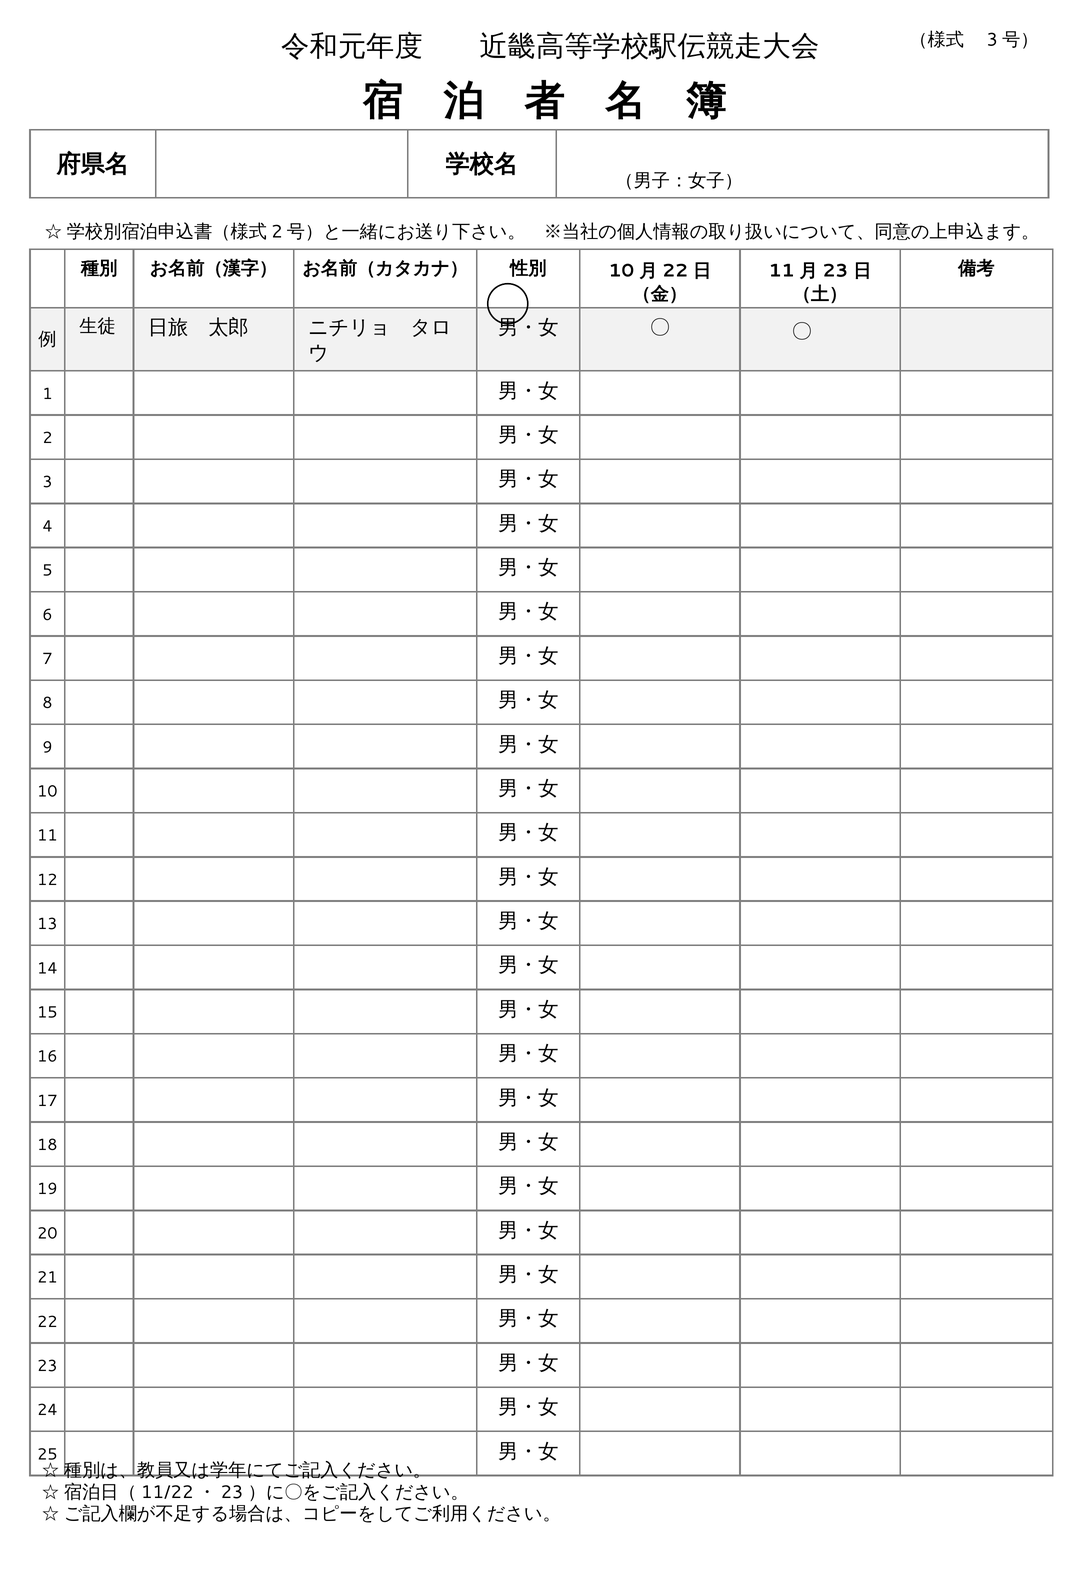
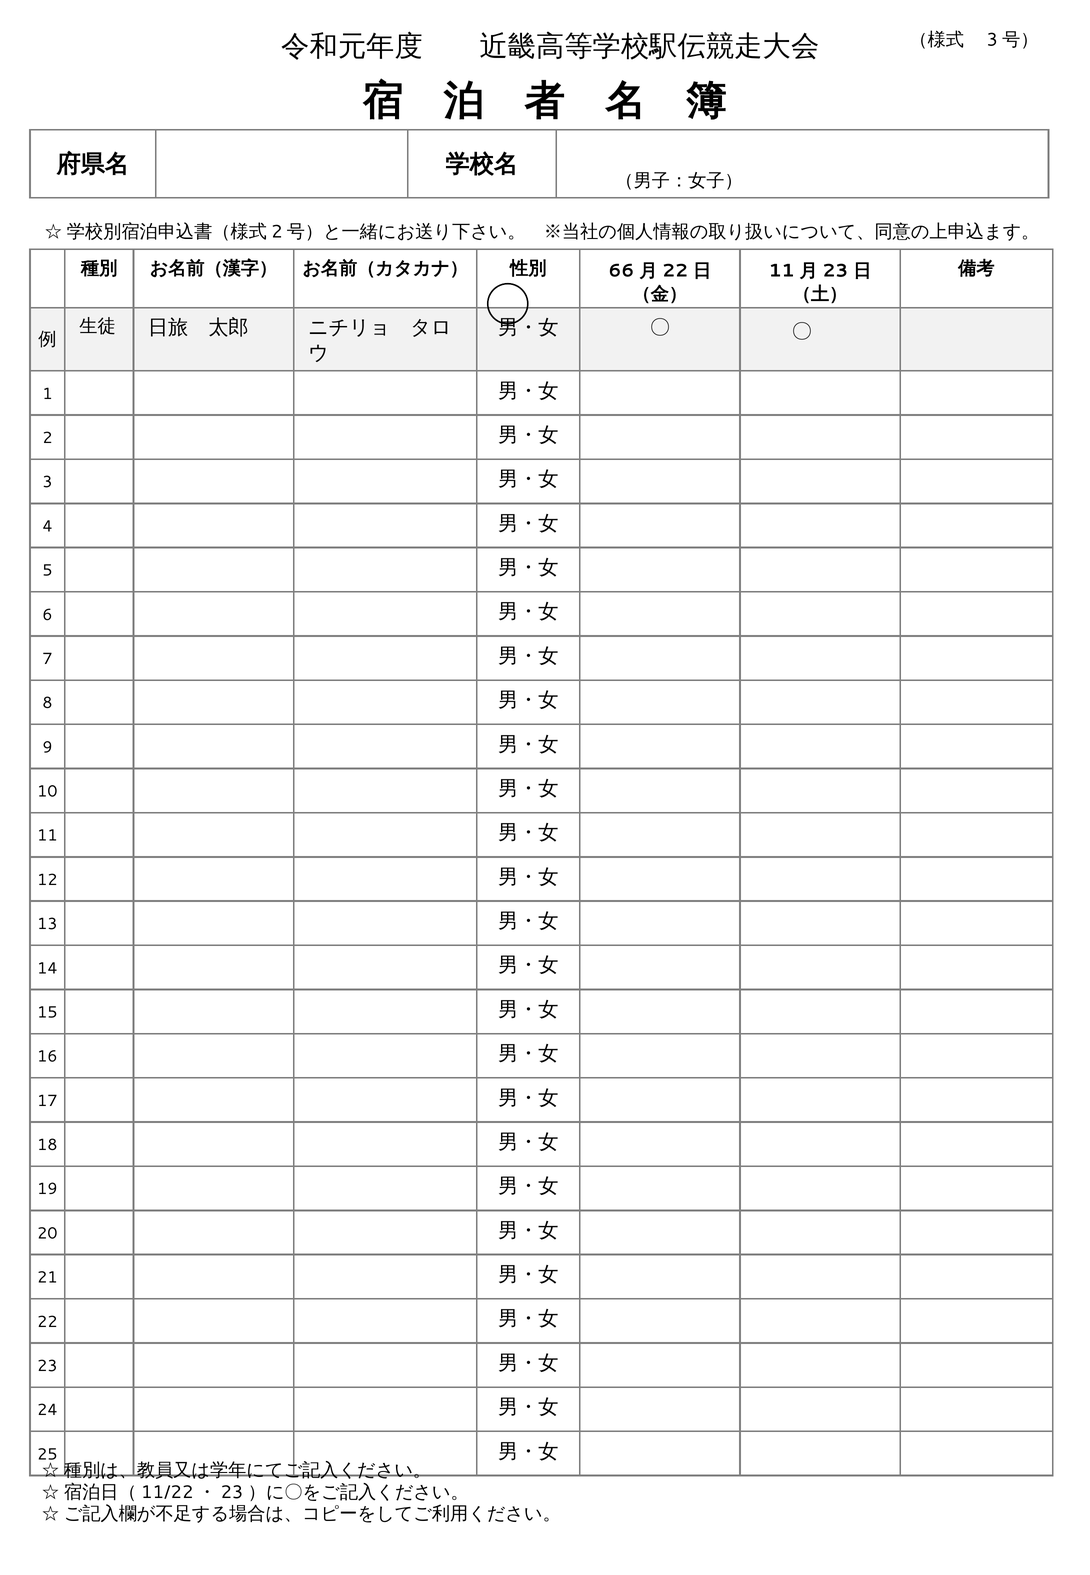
10 at (621, 270): 10 -> 66
